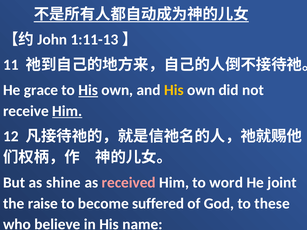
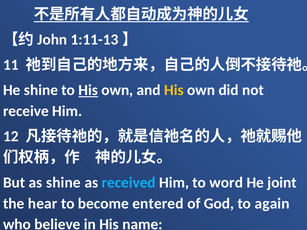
He grace: grace -> shine
Him at (67, 111) underline: present -> none
received colour: pink -> light blue
raise: raise -> hear
suffered: suffered -> entered
these: these -> again
